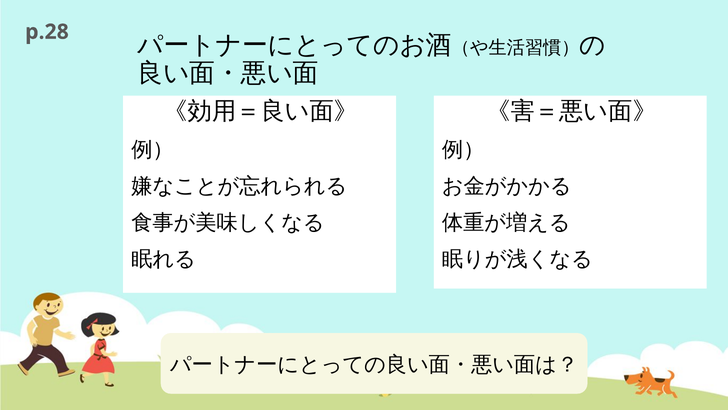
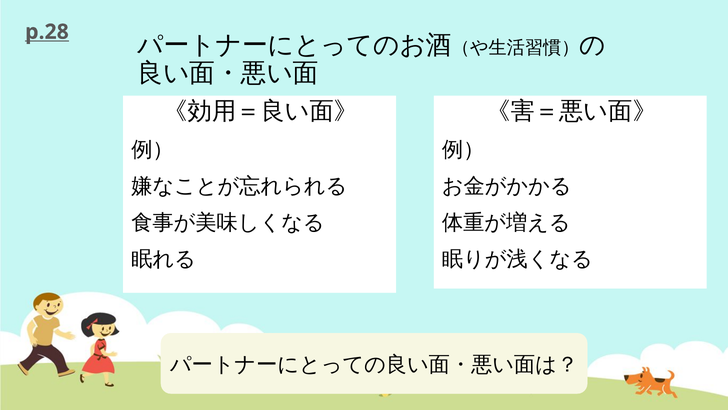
p.28 underline: none -> present
